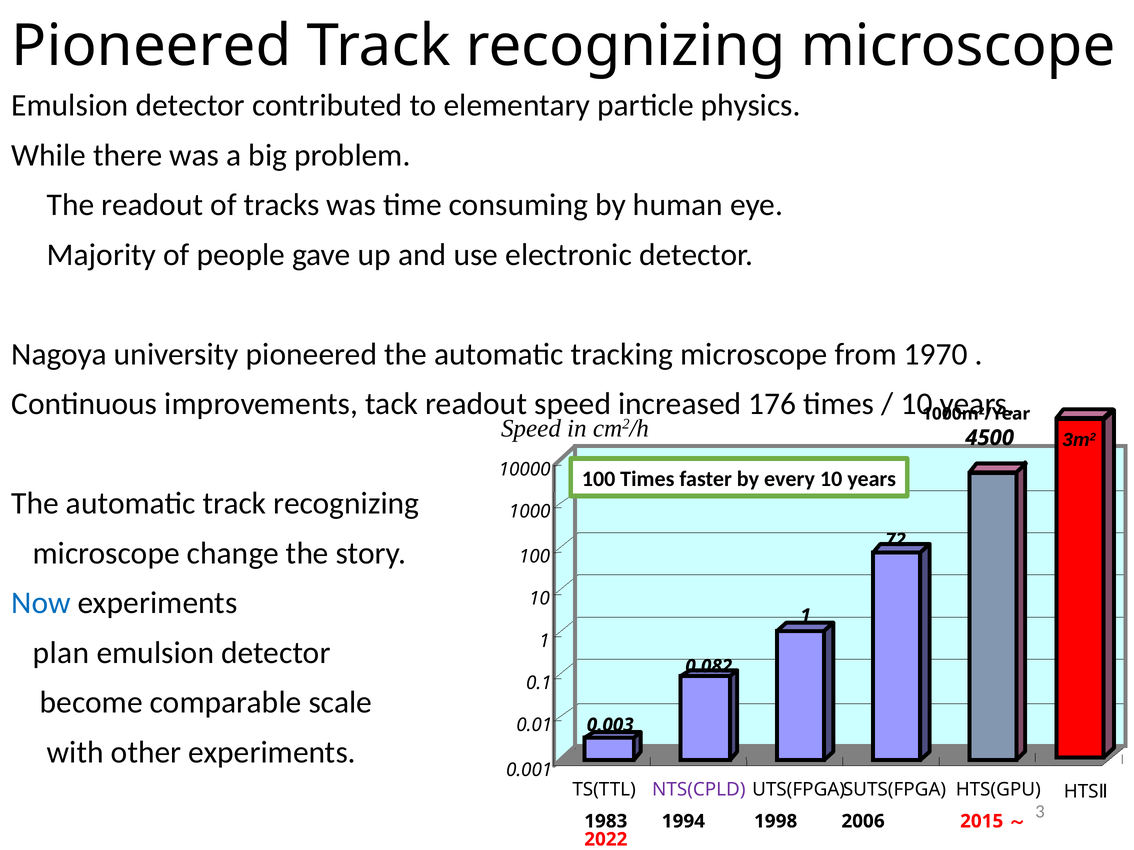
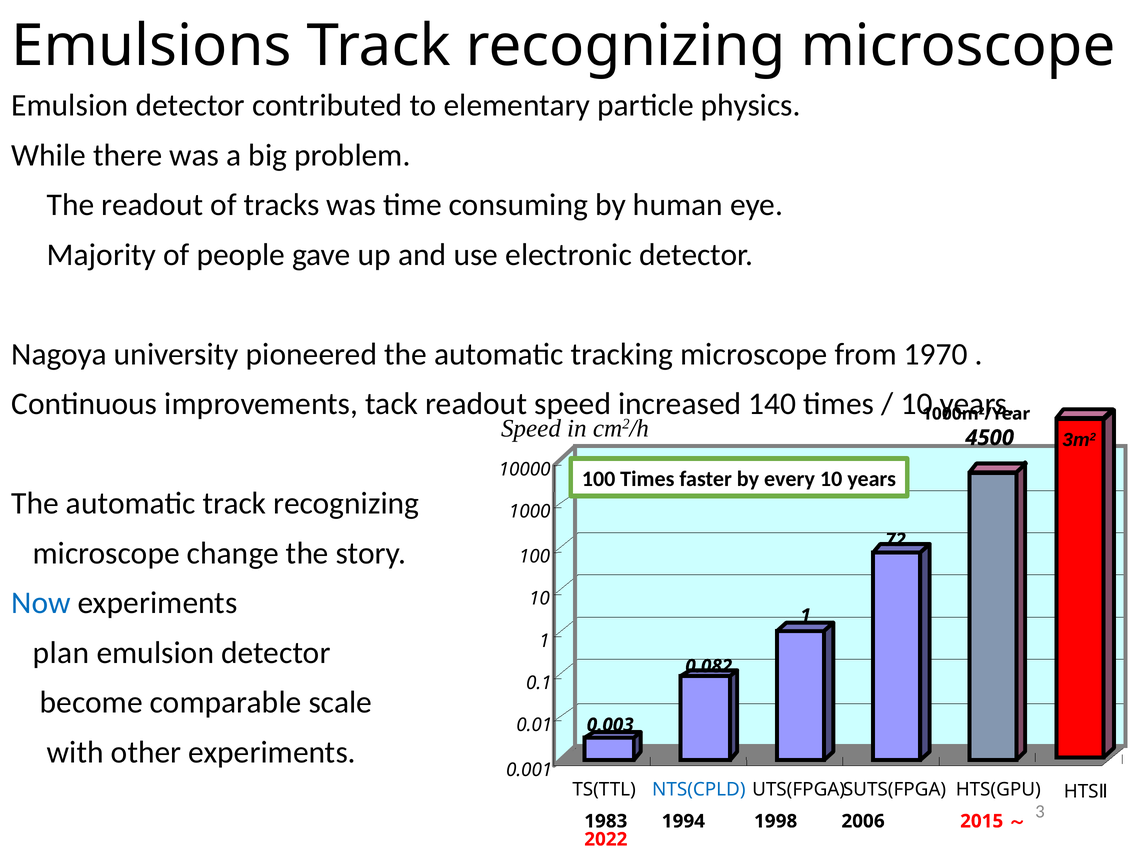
Pioneered at (151, 46): Pioneered -> Emulsions
176: 176 -> 140
NTS(CPLD colour: purple -> blue
